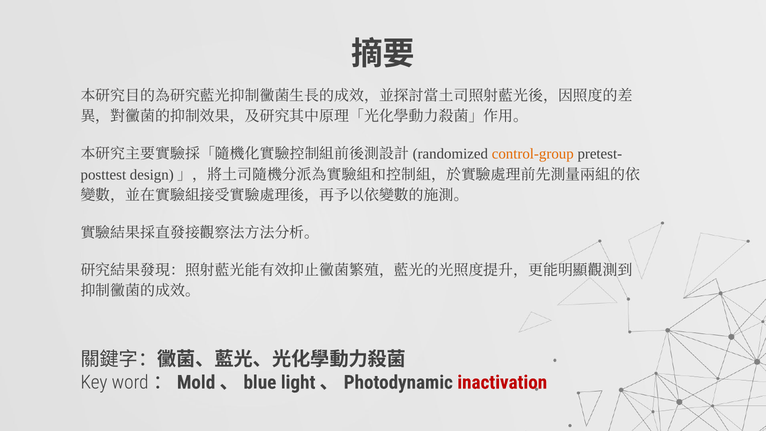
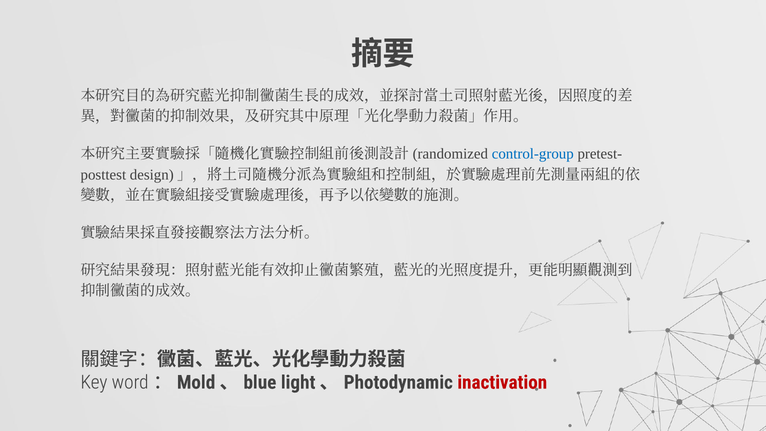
control-group colour: orange -> blue
